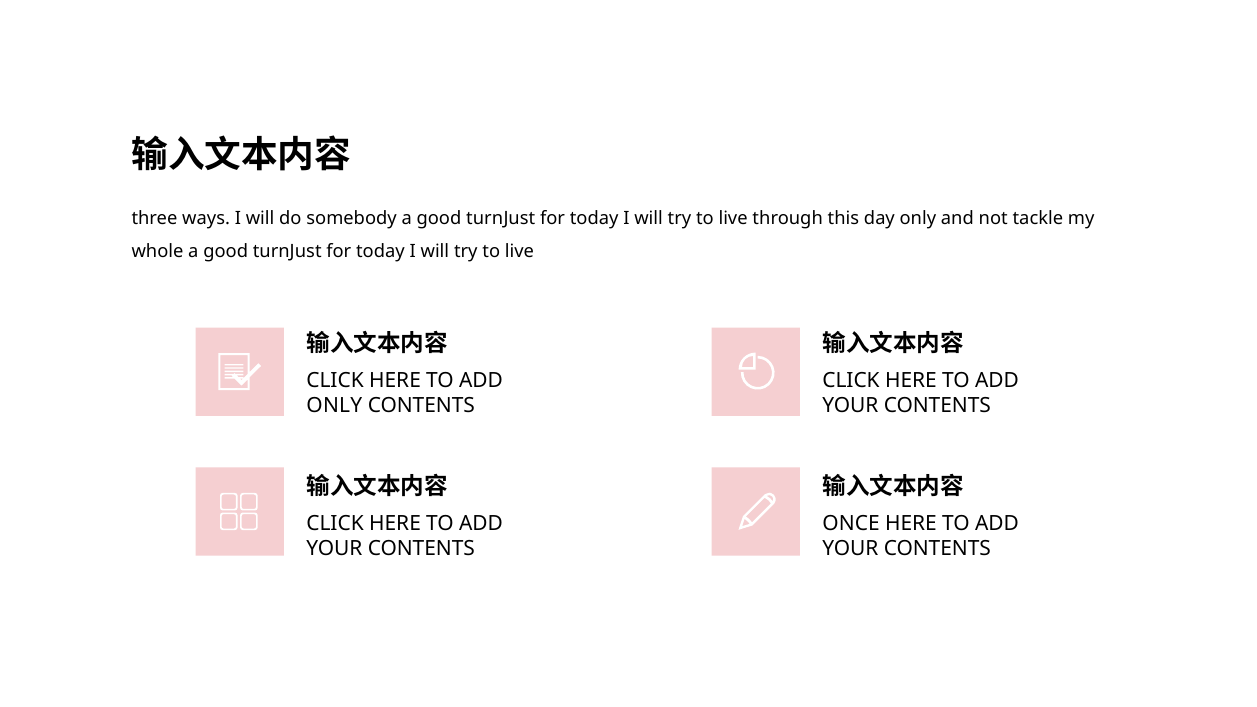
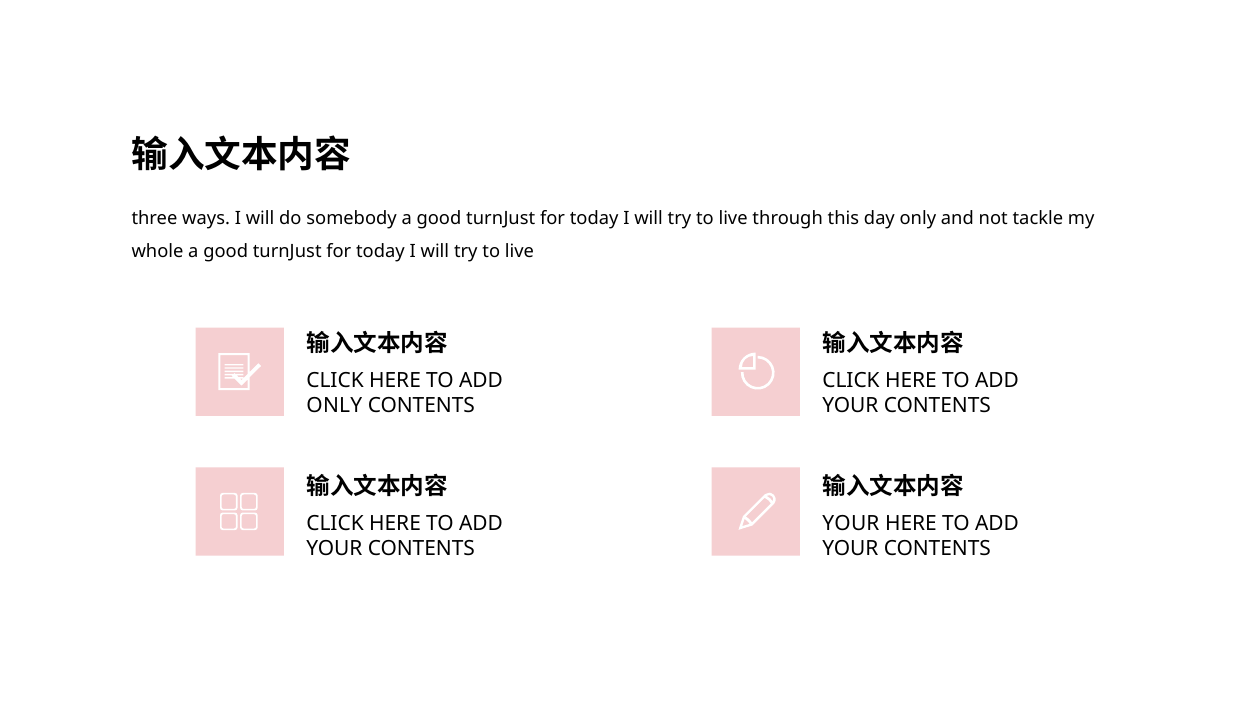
ONCE at (851, 524): ONCE -> YOUR
